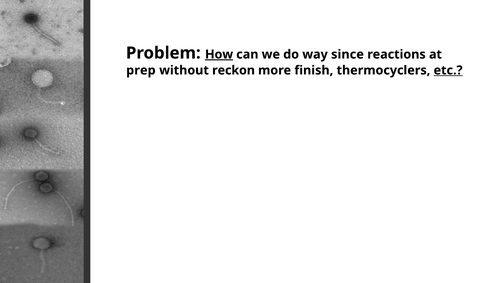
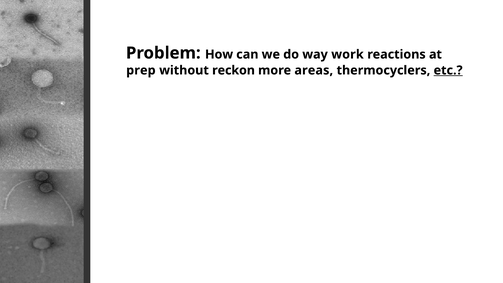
How underline: present -> none
since: since -> work
finish: finish -> areas
